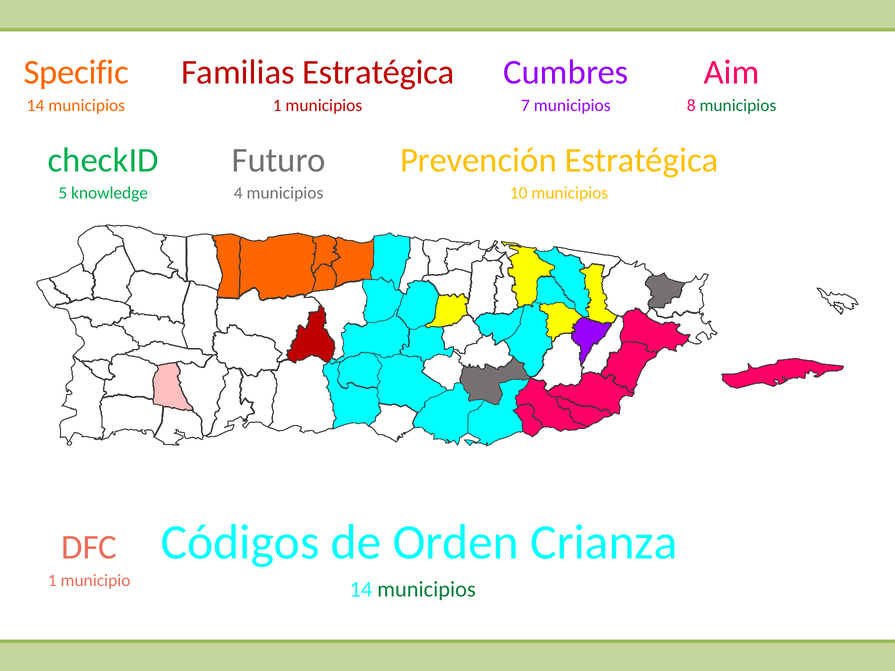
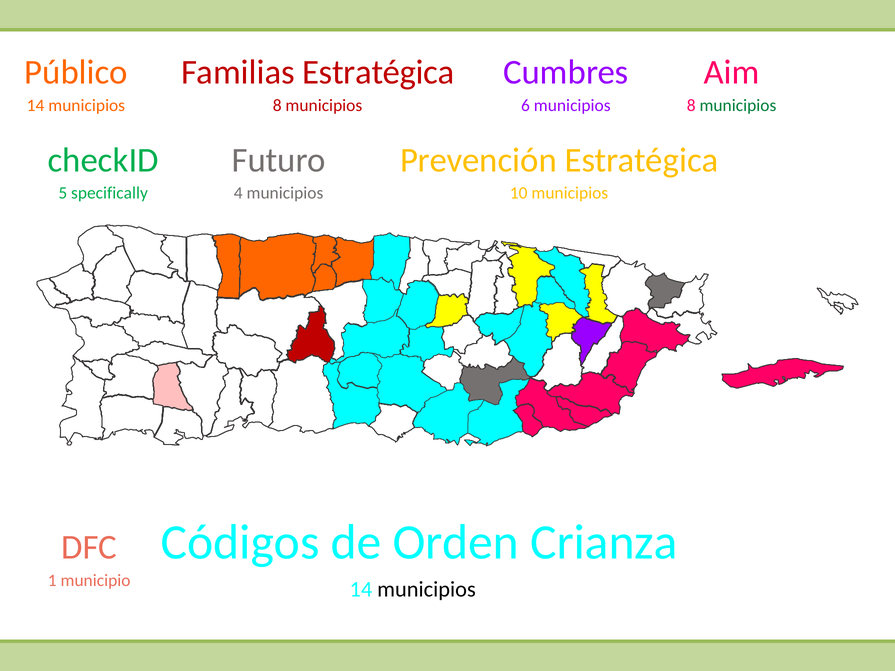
Specific: Specific -> Público
municipios 1: 1 -> 8
7: 7 -> 6
knowledge: knowledge -> specifically
municipios at (426, 589) colour: green -> black
